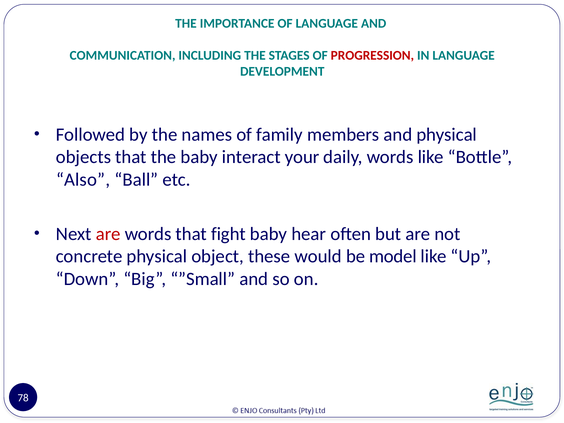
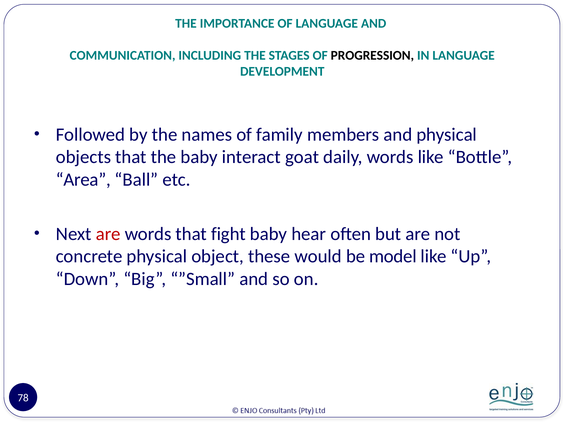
PROGRESSION colour: red -> black
your: your -> goat
Also: Also -> Area
